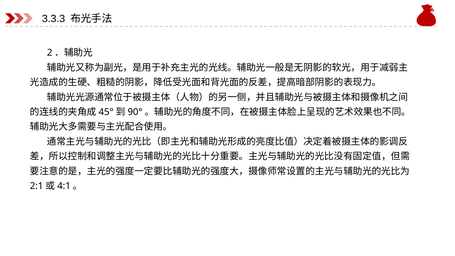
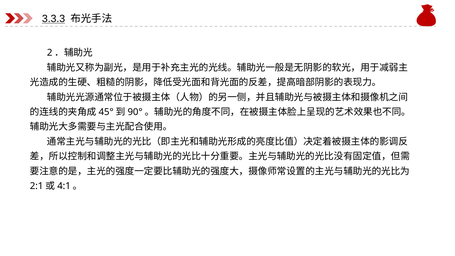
3.3.3 underline: none -> present
